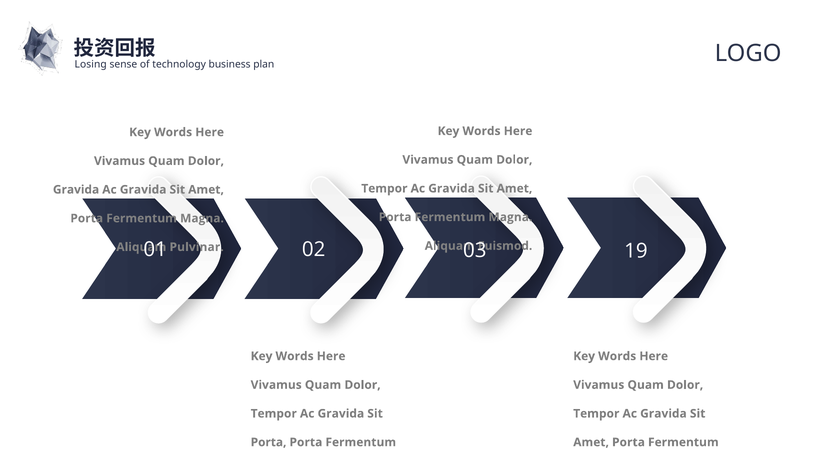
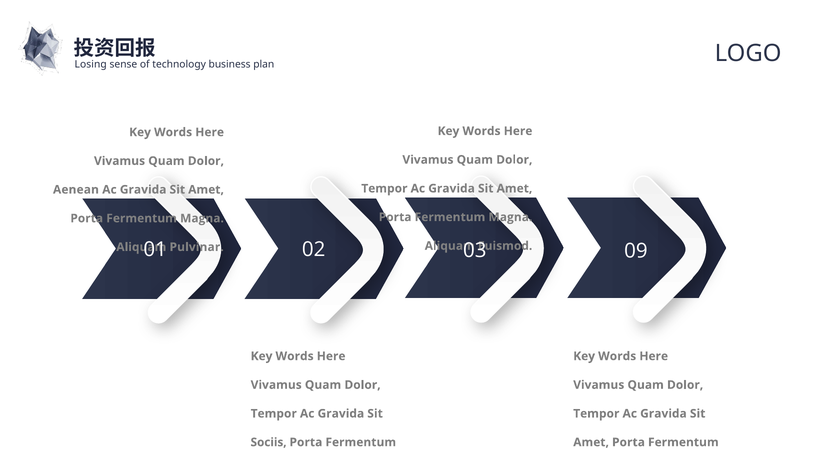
Gravida at (76, 190): Gravida -> Aenean
19: 19 -> 09
Porta at (269, 443): Porta -> Sociis
